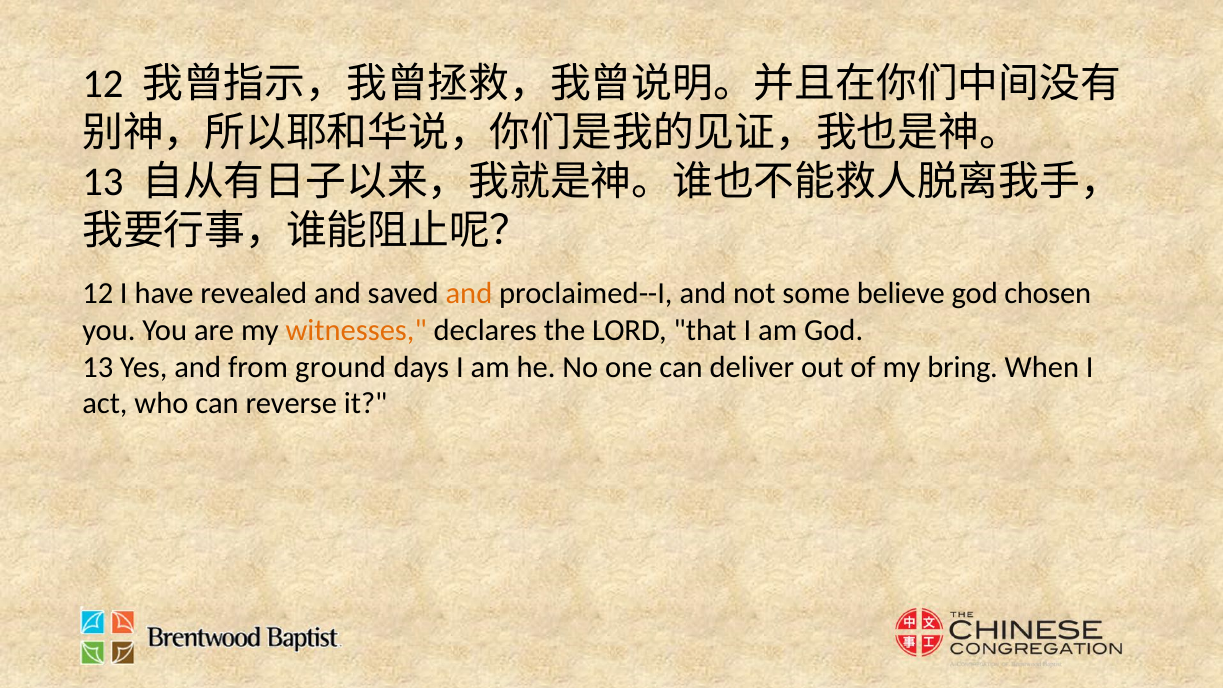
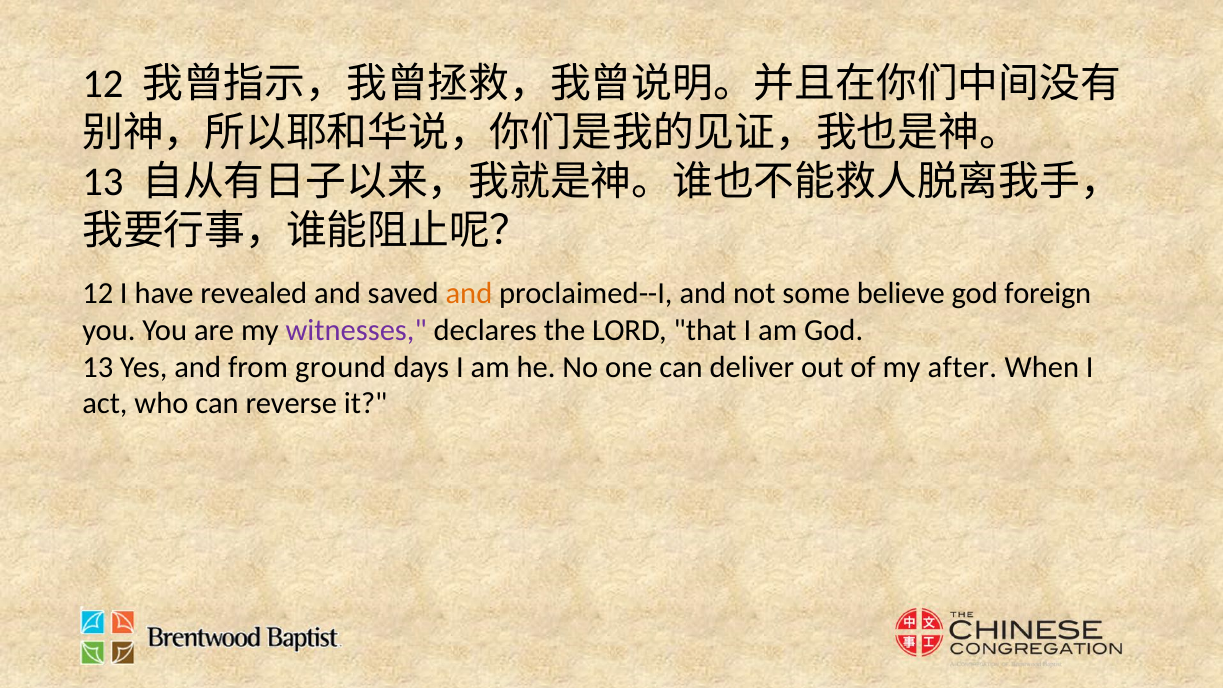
chosen: chosen -> foreign
witnesses colour: orange -> purple
bring: bring -> after
